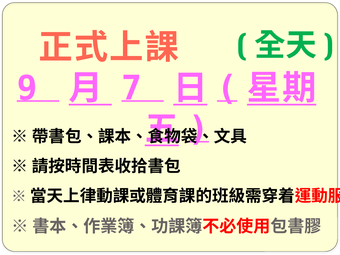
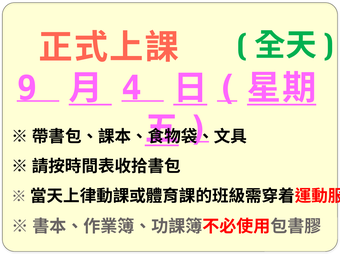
7: 7 -> 4
